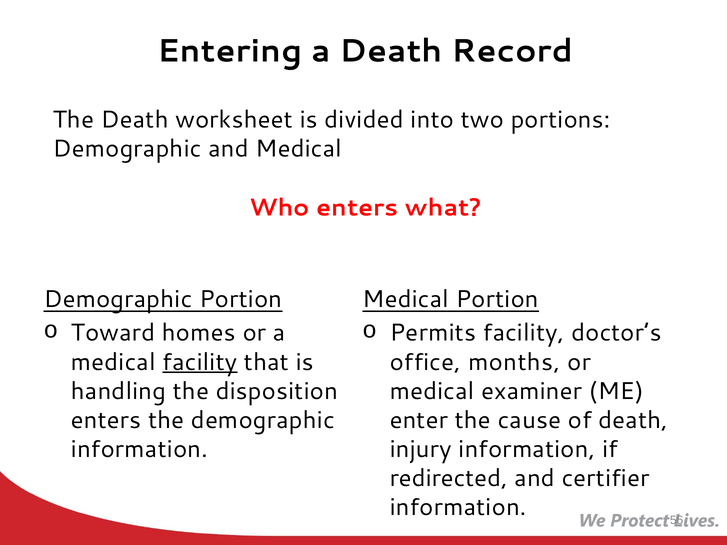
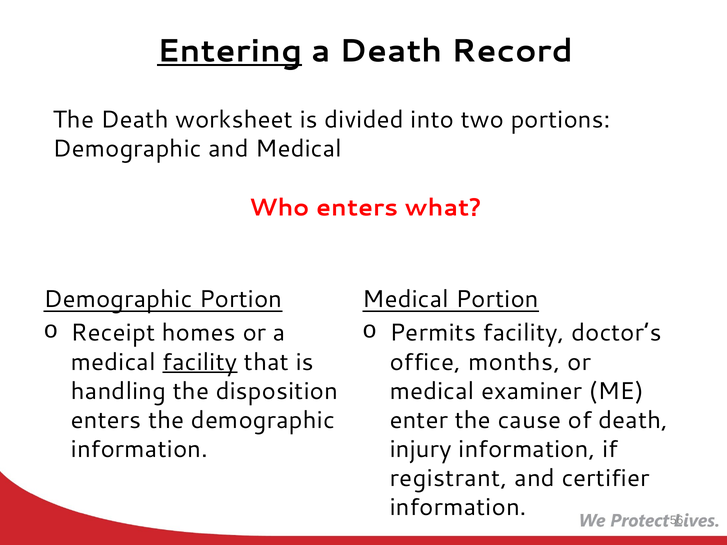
Entering underline: none -> present
Toward: Toward -> Receipt
redirected: redirected -> registrant
